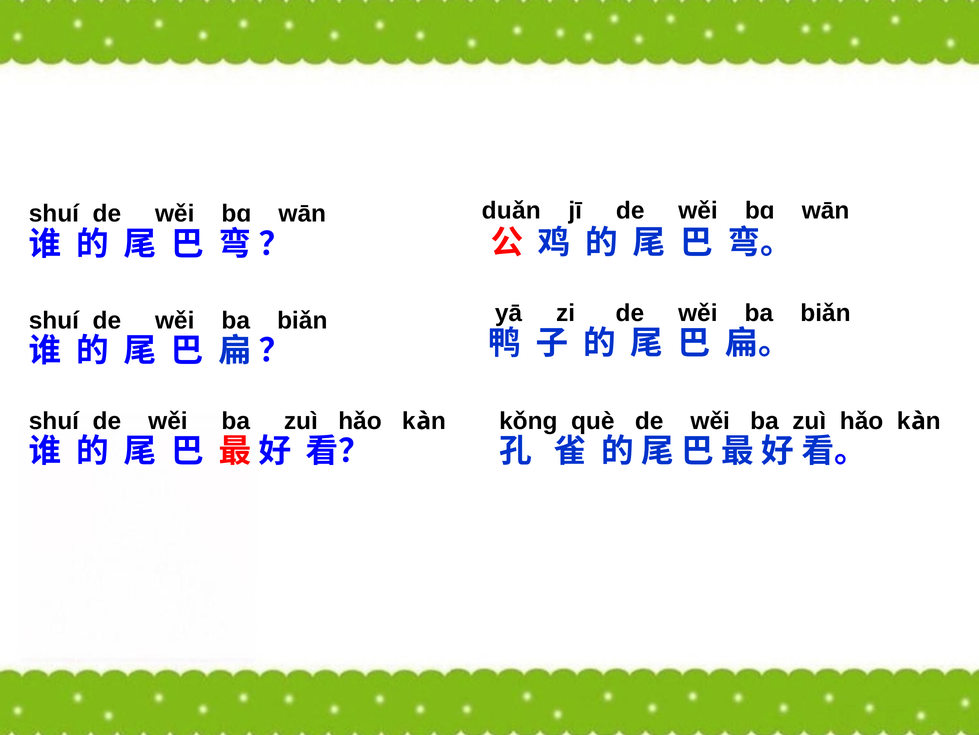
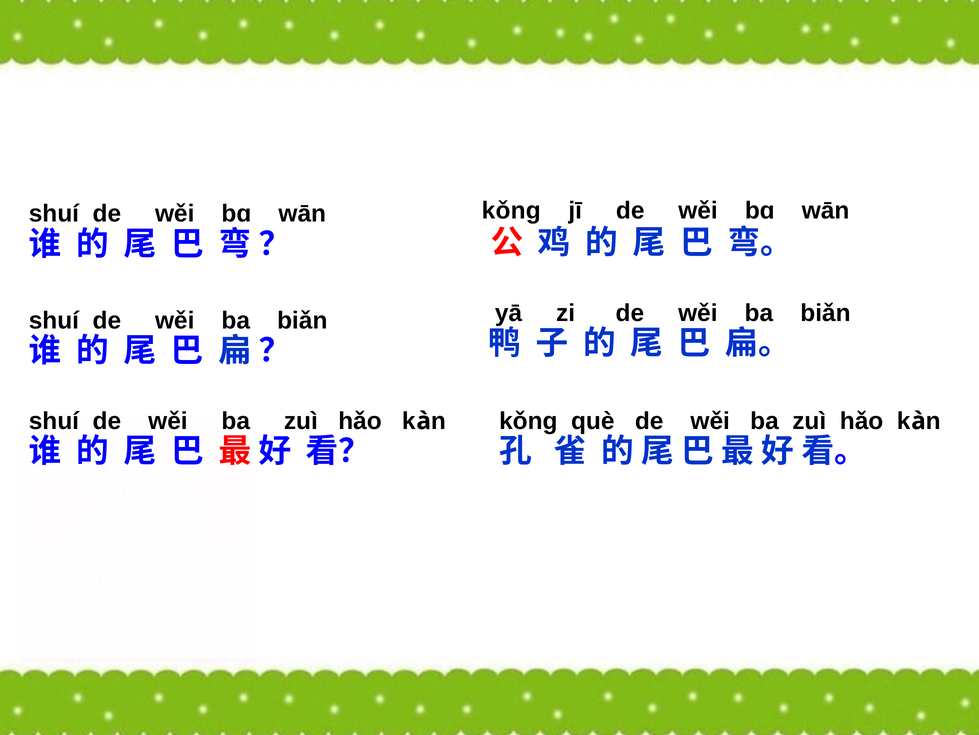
duǎn at (511, 211): duǎn -> kǒng
